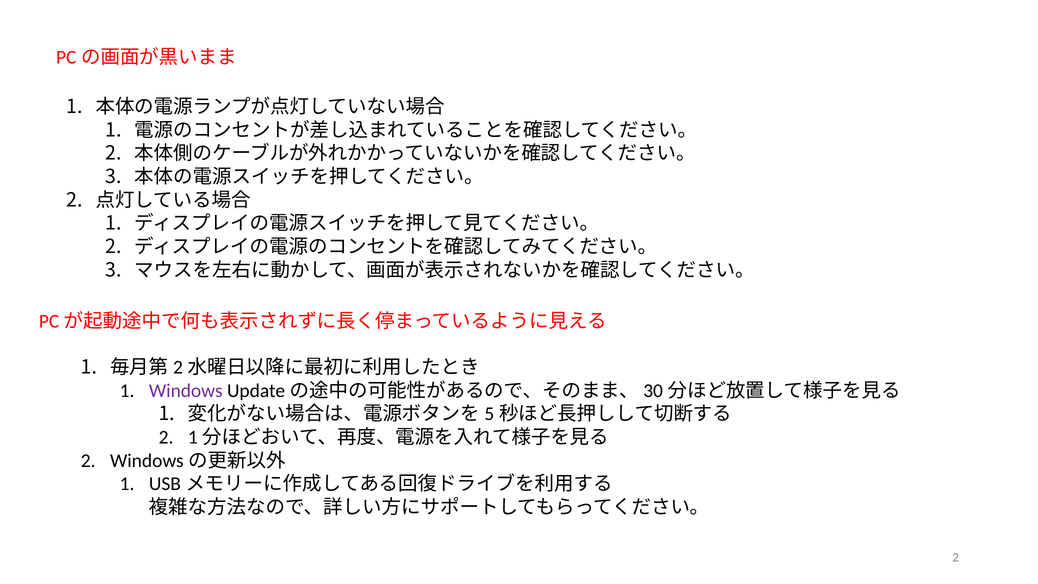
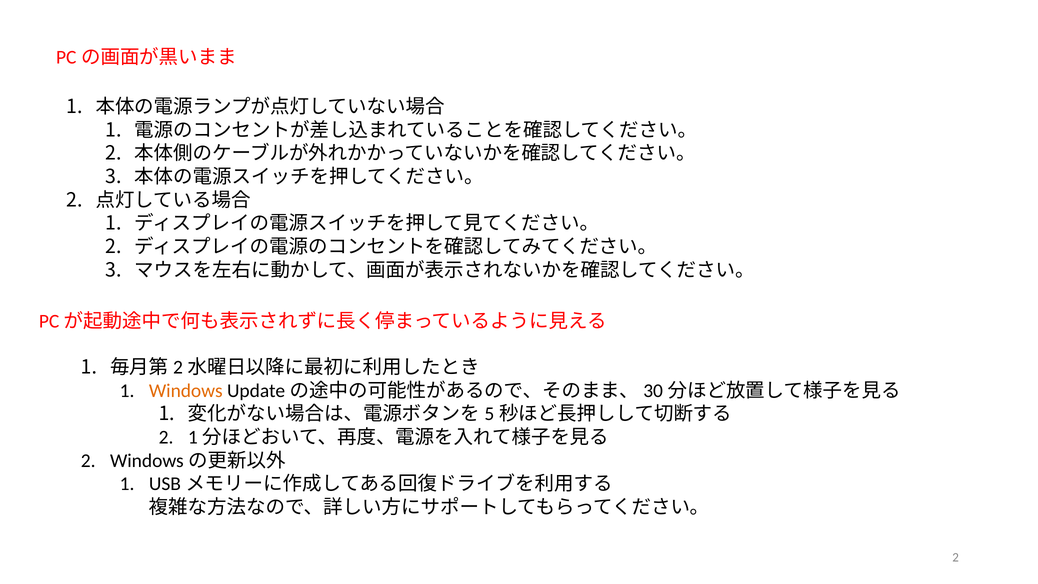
Windows colour: purple -> orange
